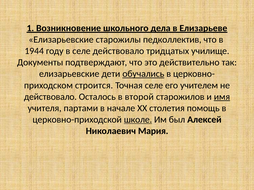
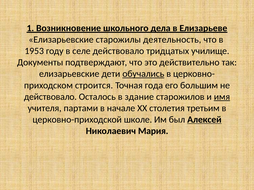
педколлектив: педколлектив -> деятельность
1944: 1944 -> 1953
Точная селе: селе -> года
учителем: учителем -> большим
второй: второй -> здание
помощь: помощь -> третьим
школе underline: present -> none
Алексей underline: none -> present
